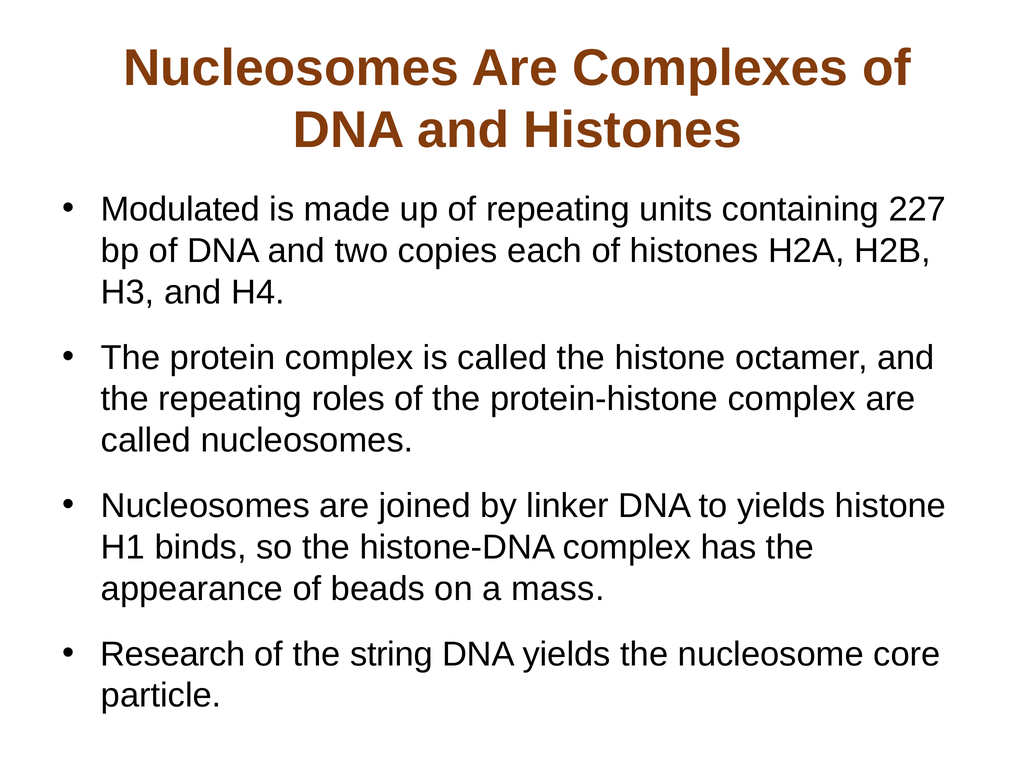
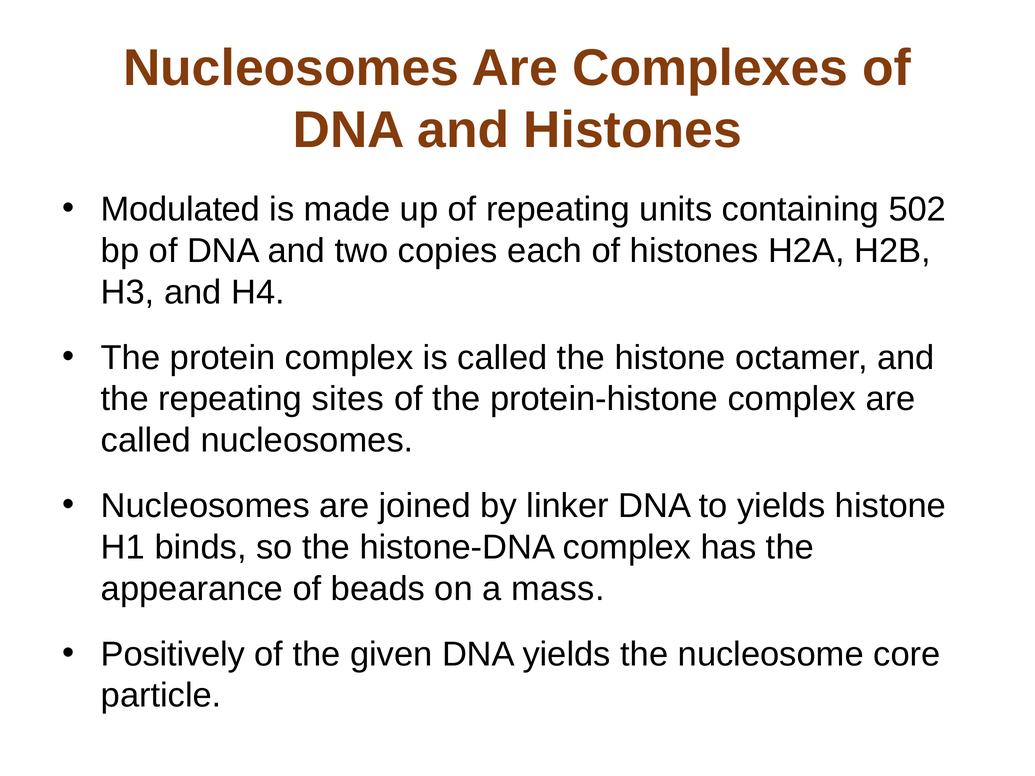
227: 227 -> 502
roles: roles -> sites
Research: Research -> Positively
string: string -> given
